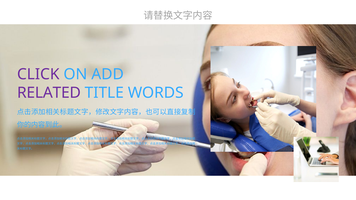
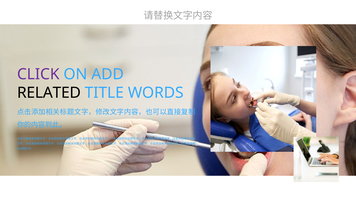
RELATED colour: purple -> black
